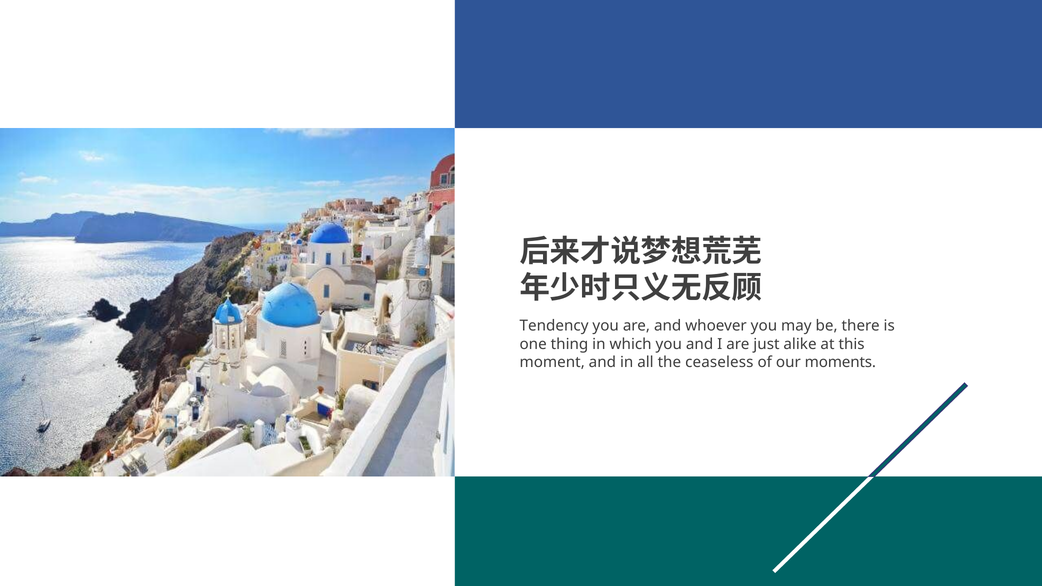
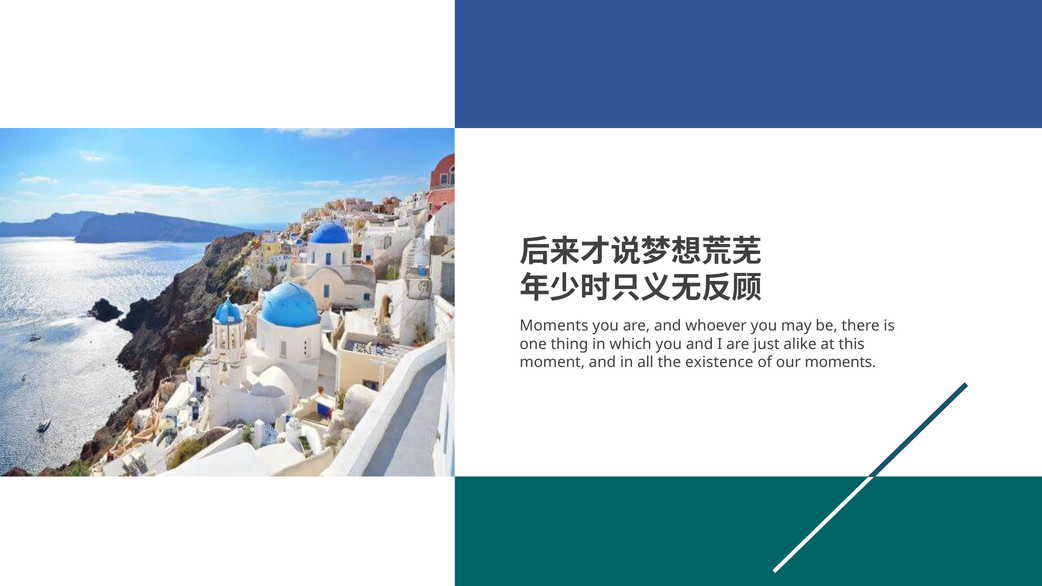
Tendency at (554, 326): Tendency -> Moments
ceaseless: ceaseless -> existence
